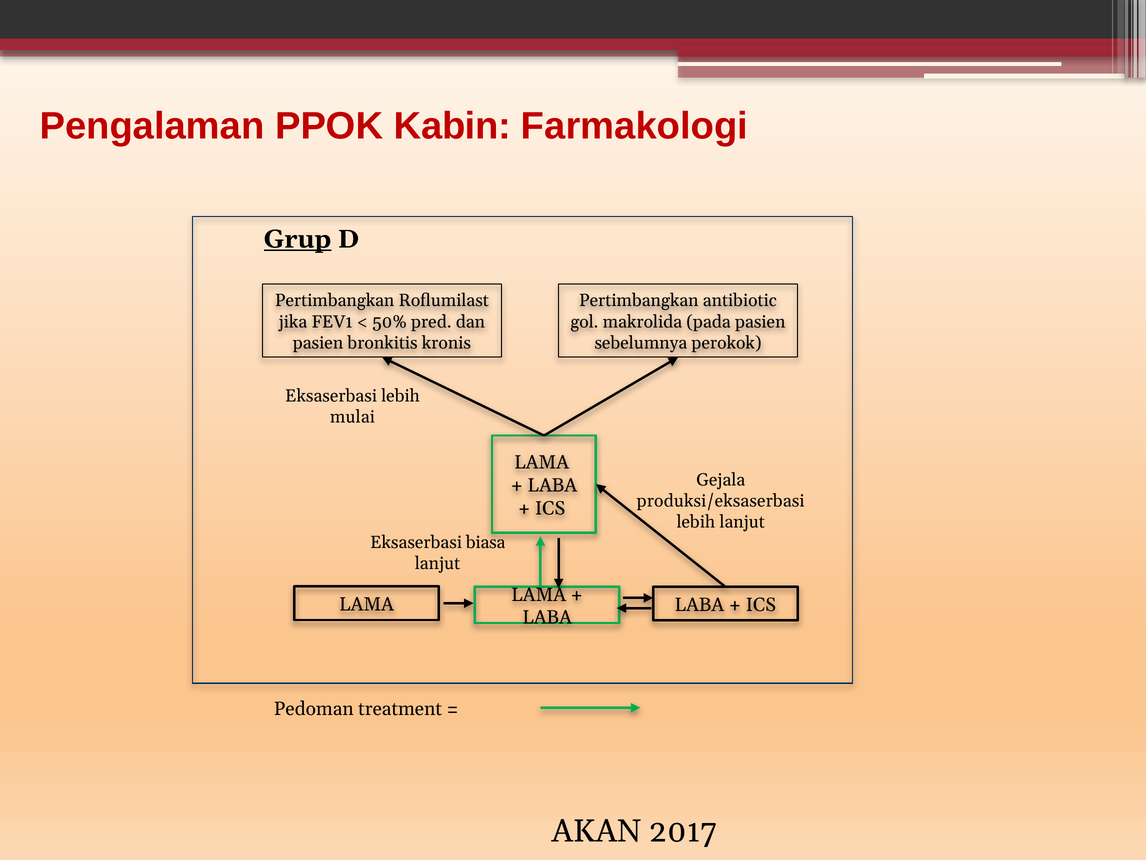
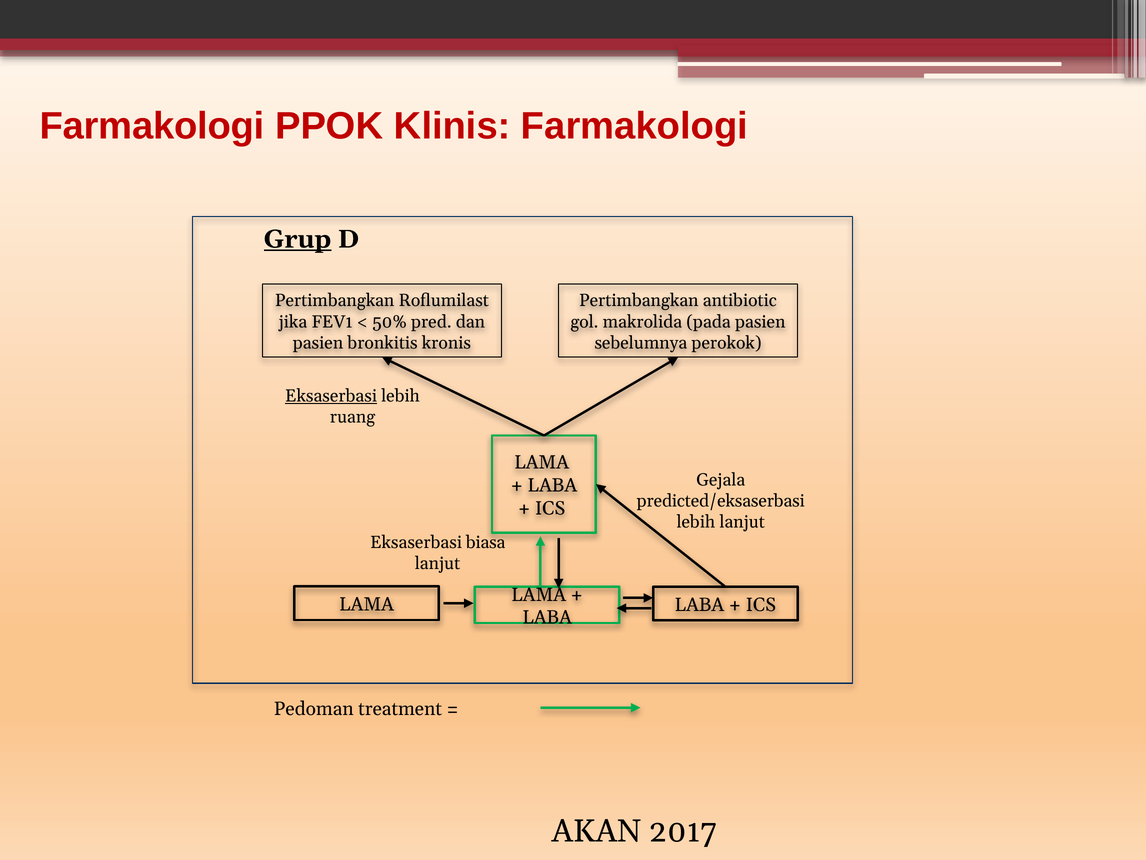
Pengalaman at (152, 126): Pengalaman -> Farmakologi
Kabin: Kabin -> Klinis
Eksaserbasi at (331, 396) underline: none -> present
mulai: mulai -> ruang
produksi/eksaserbasi: produksi/eksaserbasi -> predicted/eksaserbasi
